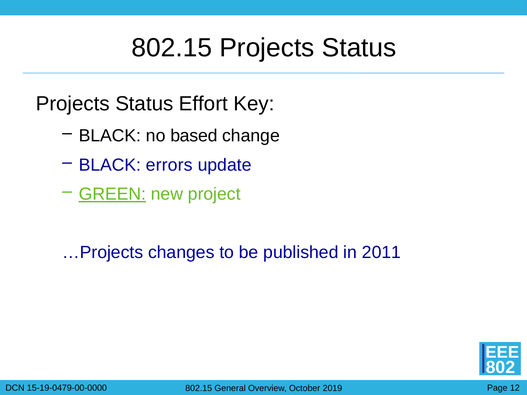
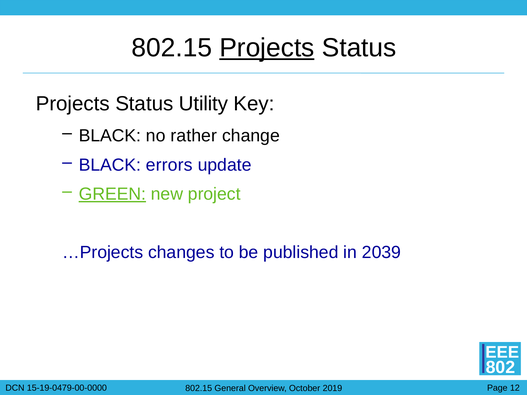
Projects at (267, 48) underline: none -> present
Effort: Effort -> Utility
based: based -> rather
2011: 2011 -> 2039
